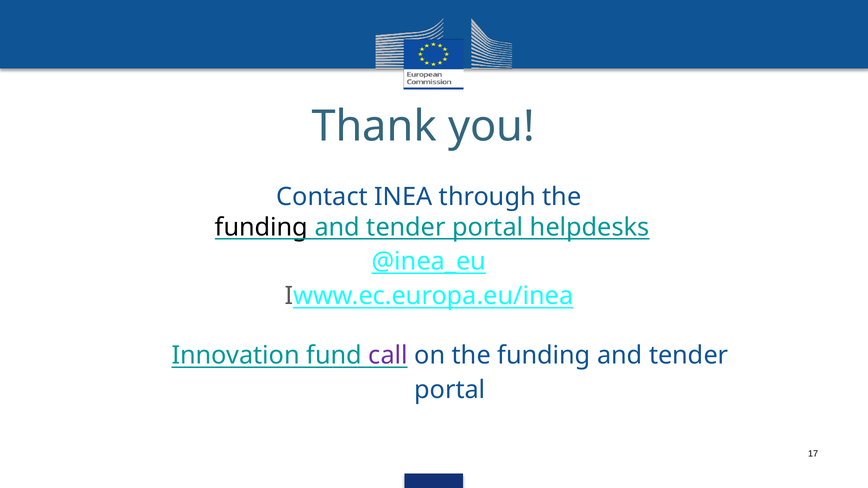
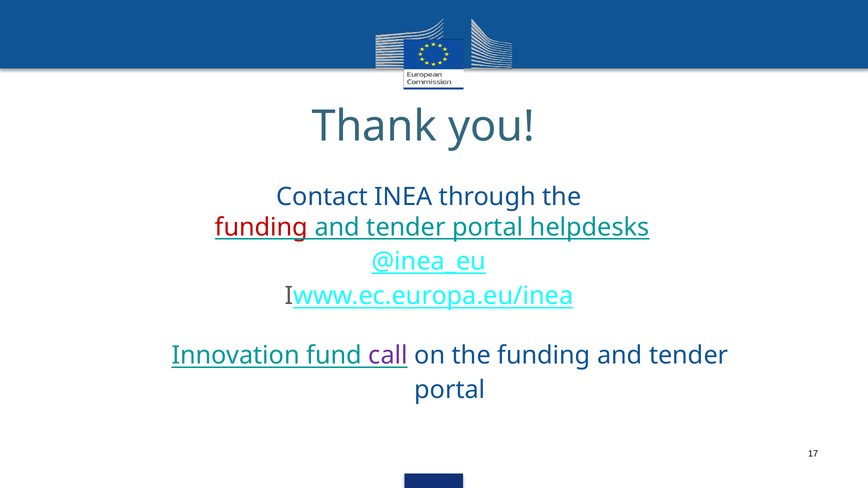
funding at (261, 227) colour: black -> red
